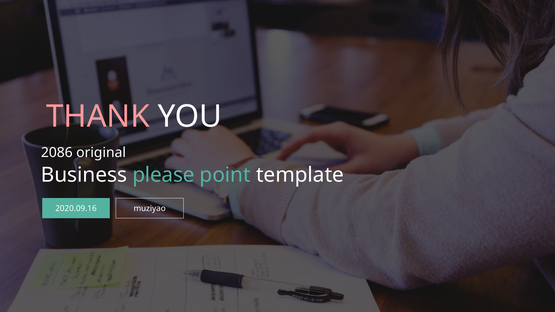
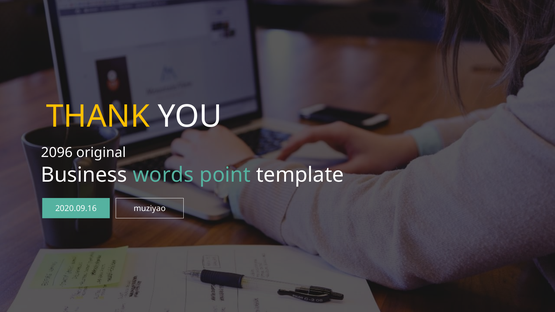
THANK colour: pink -> yellow
2086: 2086 -> 2096
please: please -> words
